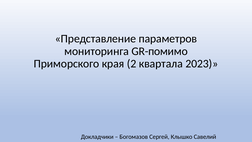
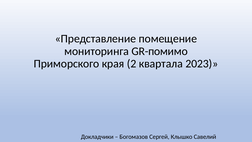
параметров: параметров -> помещение
